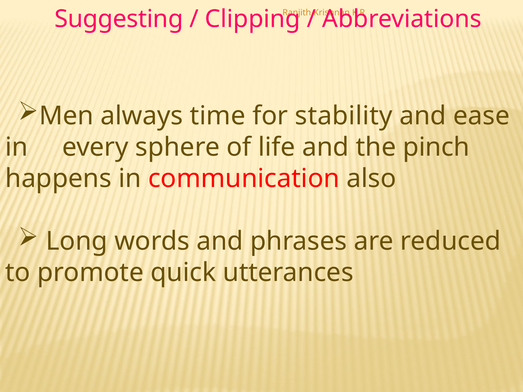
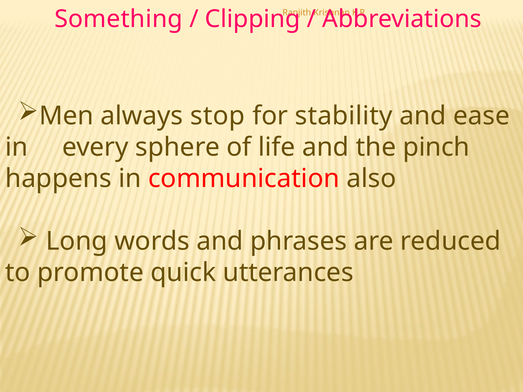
Suggesting: Suggesting -> Something
time: time -> stop
